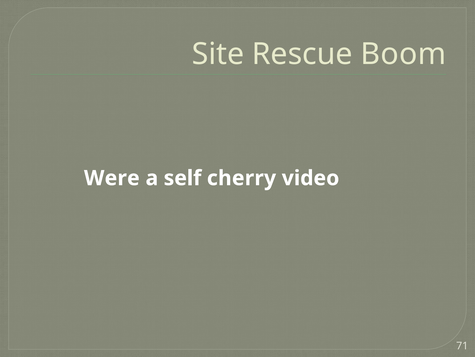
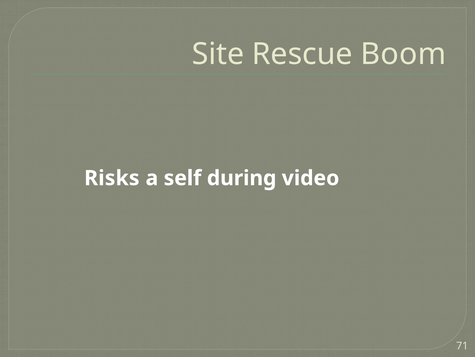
Were: Were -> Risks
cherry: cherry -> during
